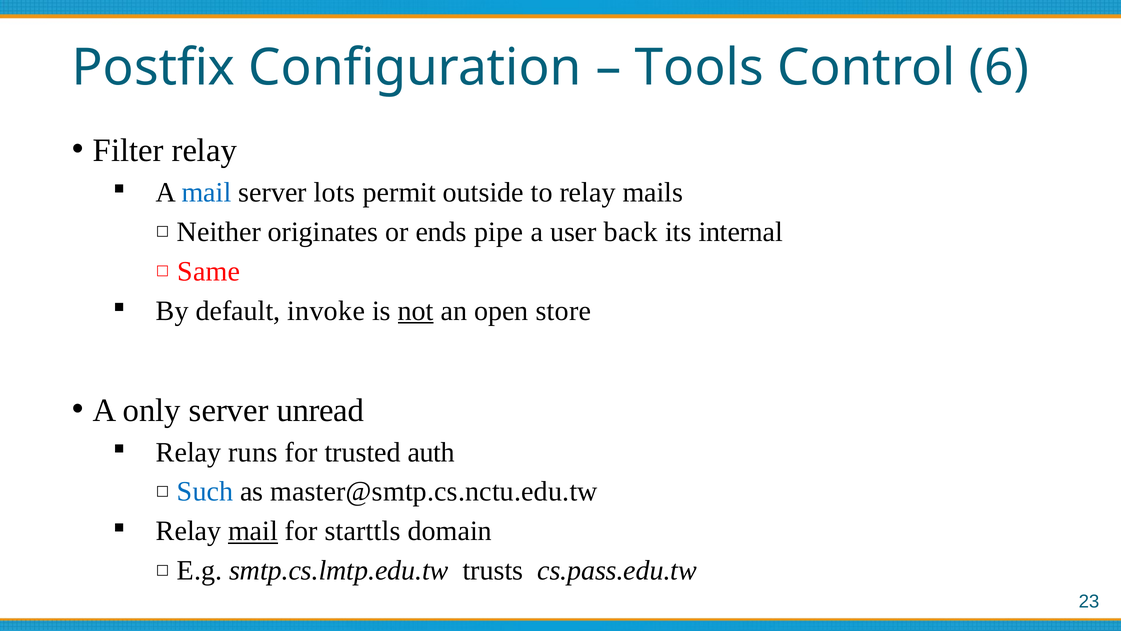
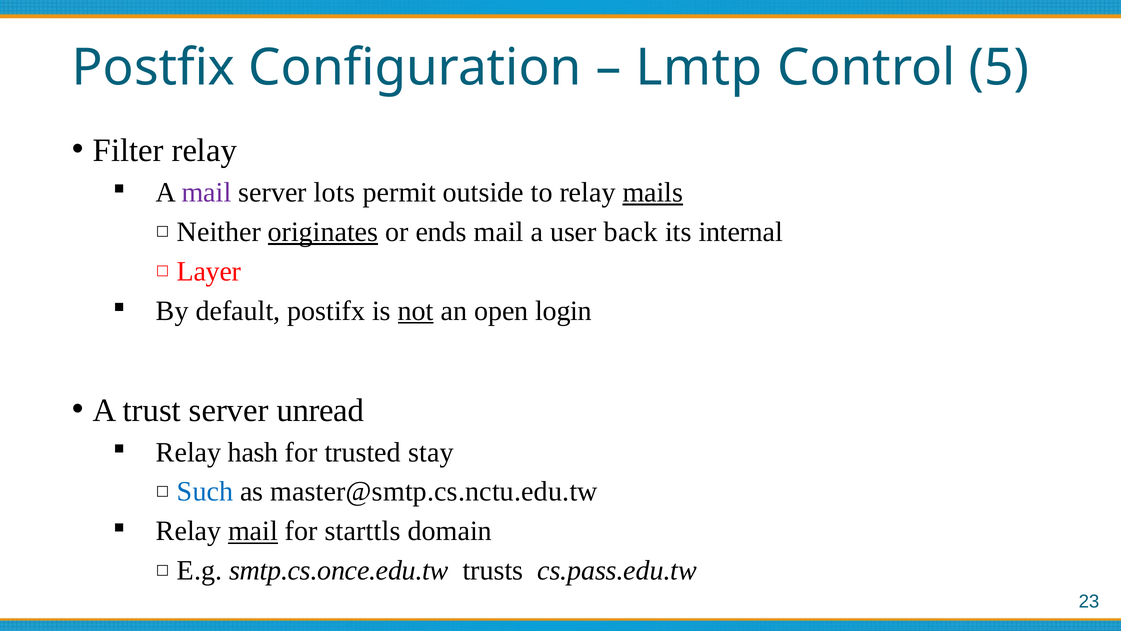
Tools: Tools -> Lmtp
6: 6 -> 5
mail at (206, 192) colour: blue -> purple
mails underline: none -> present
originates underline: none -> present
ends pipe: pipe -> mail
Same: Same -> Layer
invoke: invoke -> postifx
store: store -> login
only: only -> trust
runs: runs -> hash
auth: auth -> stay
smtp.cs.lmtp.edu.tw: smtp.cs.lmtp.edu.tw -> smtp.cs.once.edu.tw
